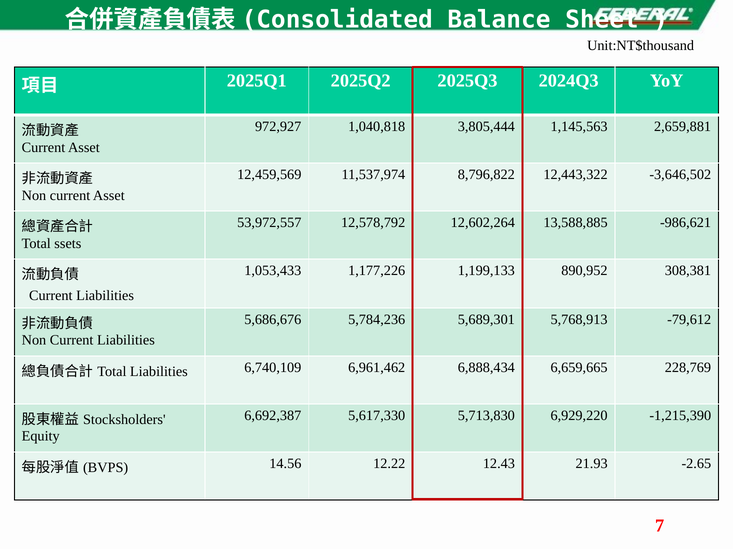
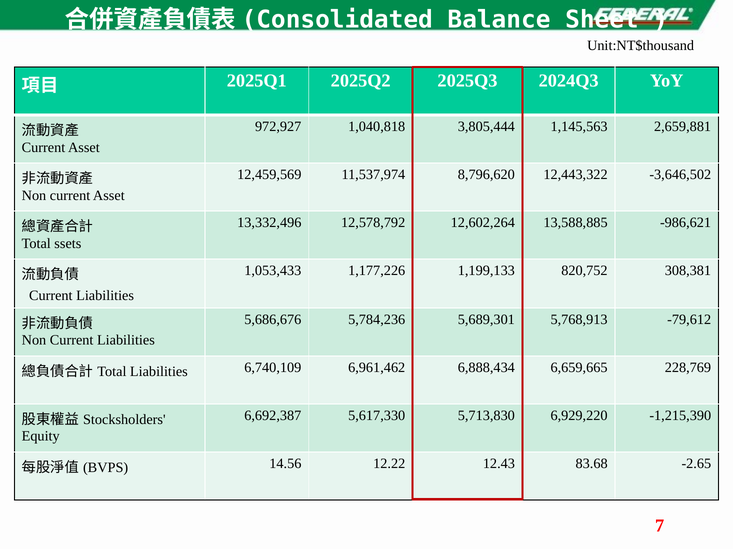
8,796,822: 8,796,822 -> 8,796,620
53,972,557: 53,972,557 -> 13,332,496
890,952: 890,952 -> 820,752
21.93: 21.93 -> 83.68
